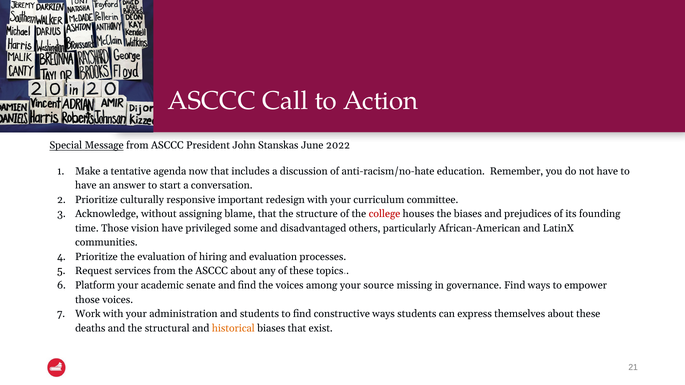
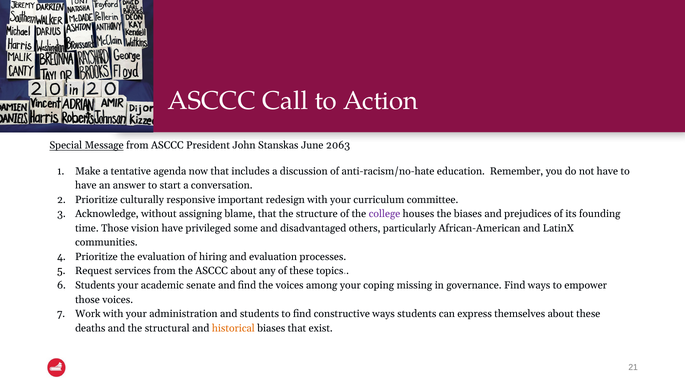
2022: 2022 -> 2063
college colour: red -> purple
Platform at (95, 286): Platform -> Students
source: source -> coping
